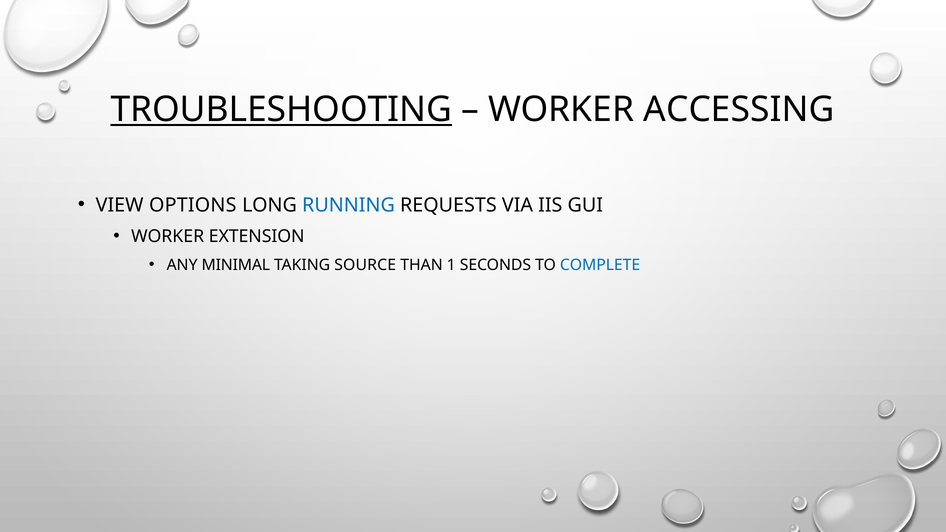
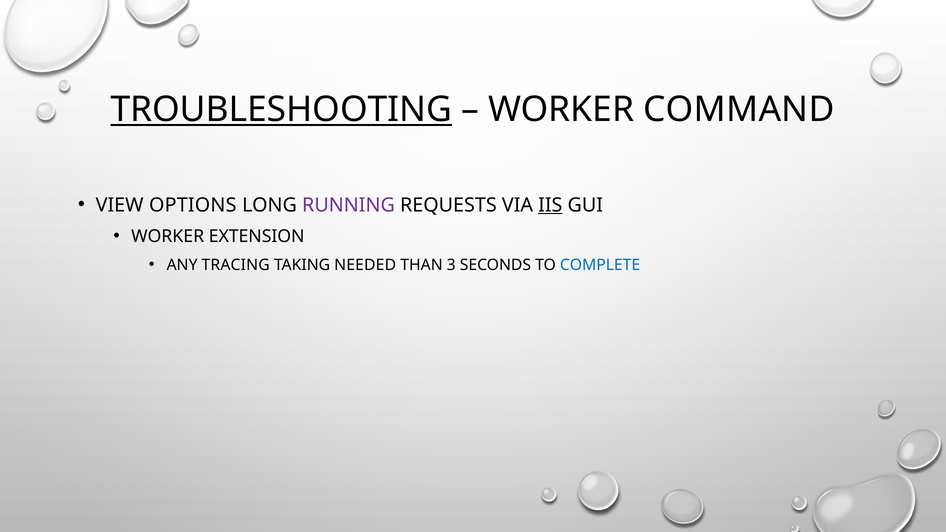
ACCESSING: ACCESSING -> COMMAND
RUNNING colour: blue -> purple
IIS underline: none -> present
MINIMAL: MINIMAL -> TRACING
SOURCE: SOURCE -> NEEDED
1: 1 -> 3
